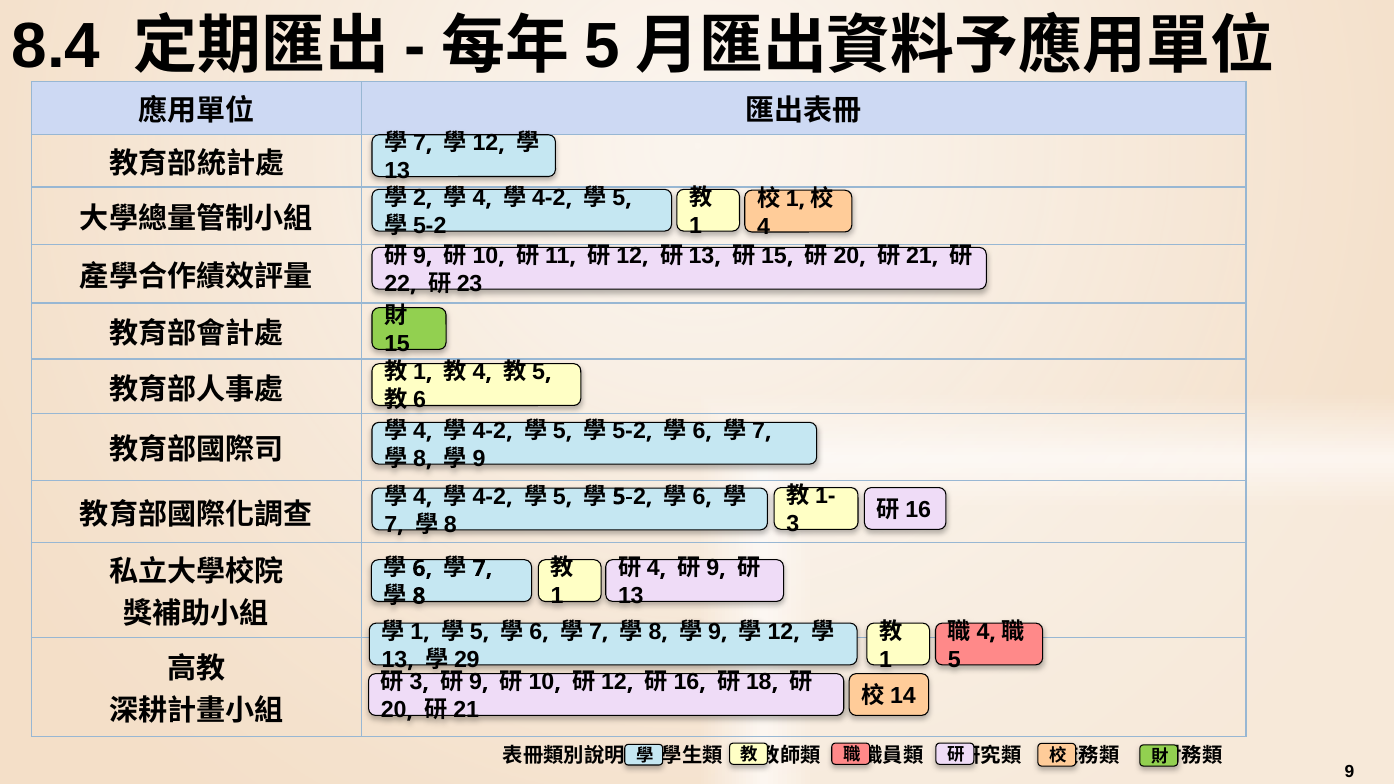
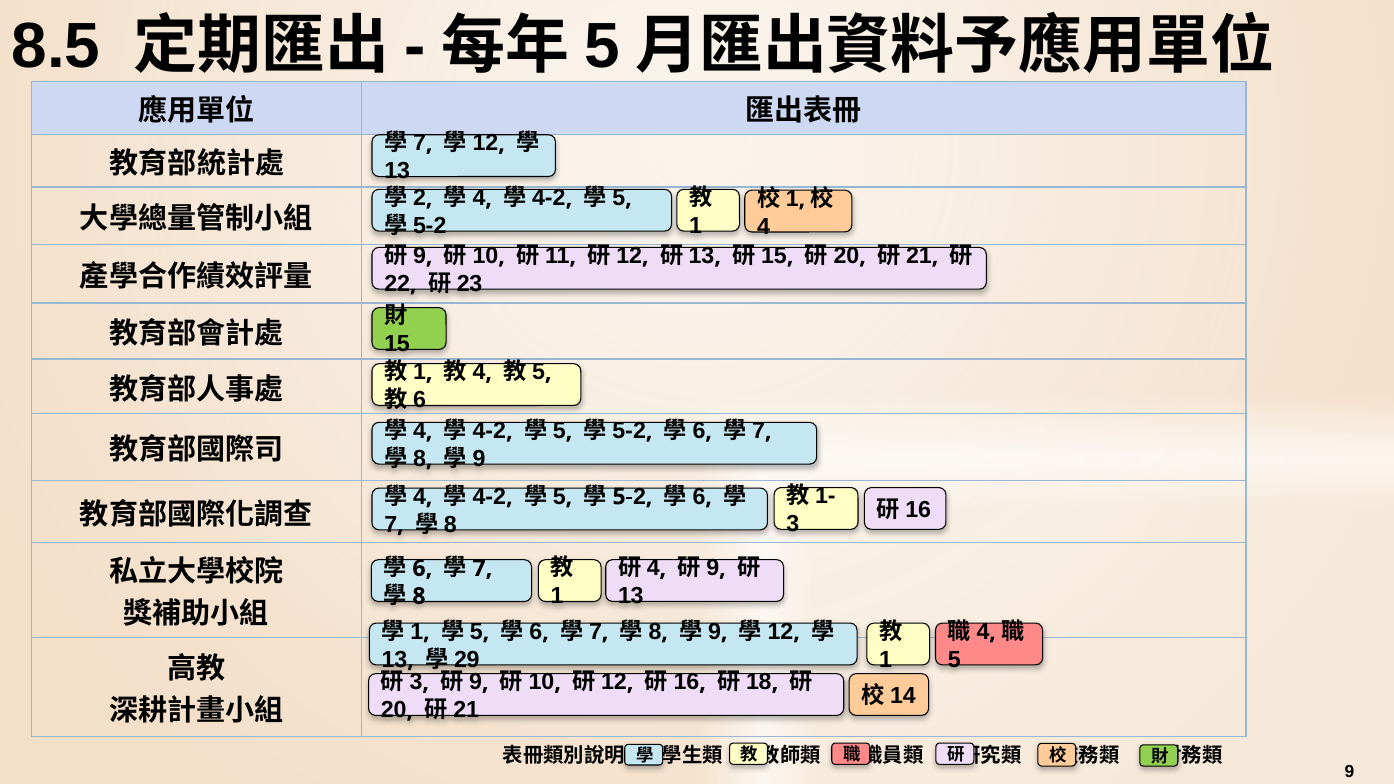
8.4: 8.4 -> 8.5
